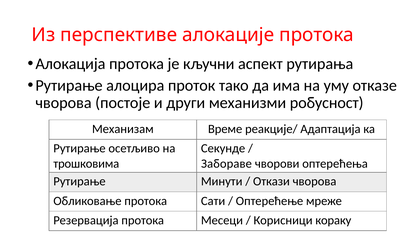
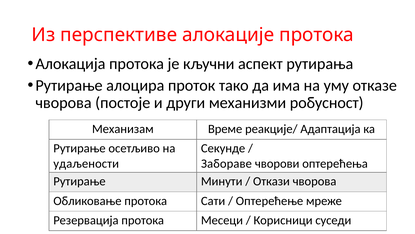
трошковима: трошковима -> удаљености
кораку: кораку -> cуседи
